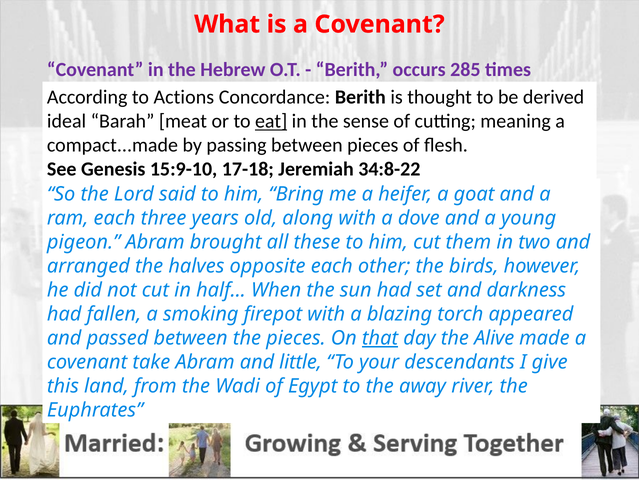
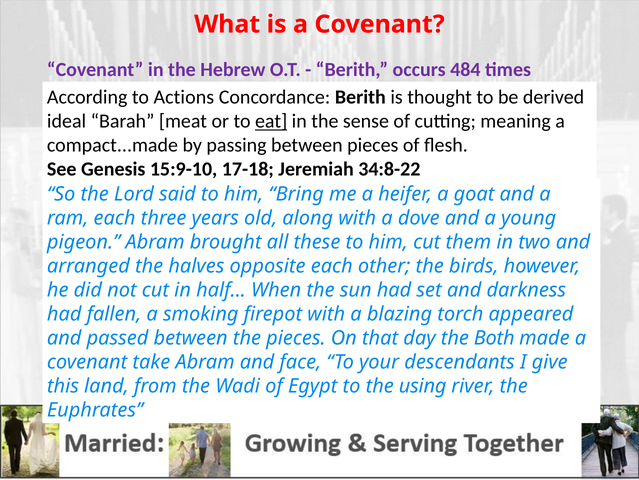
285: 285 -> 484
that underline: present -> none
Alive: Alive -> Both
little: little -> face
away: away -> using
